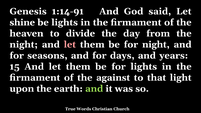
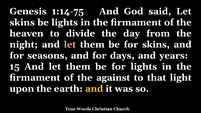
1:14-91: 1:14-91 -> 1:14-75
shine at (22, 22): shine -> skins
for night: night -> skins
and at (94, 89) colour: light green -> yellow
